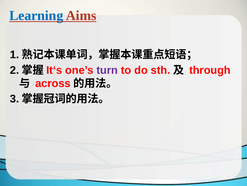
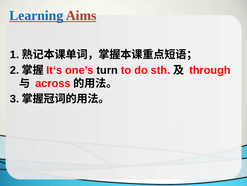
turn colour: purple -> black
